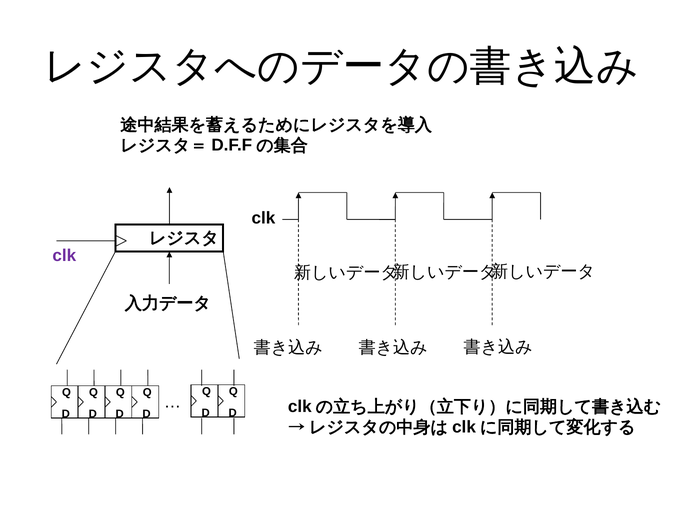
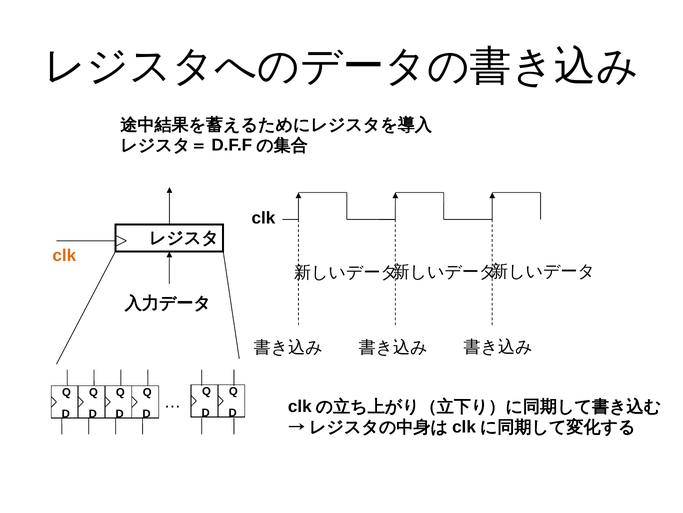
clk at (64, 255) colour: purple -> orange
